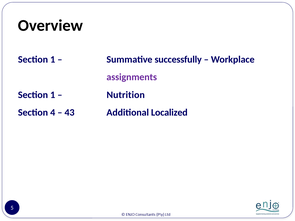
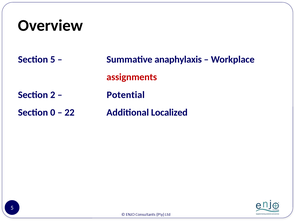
1 at (53, 60): 1 -> 5
successfully: successfully -> anaphylaxis
assignments colour: purple -> red
1 at (53, 95): 1 -> 2
Nutrition: Nutrition -> Potential
4: 4 -> 0
43: 43 -> 22
